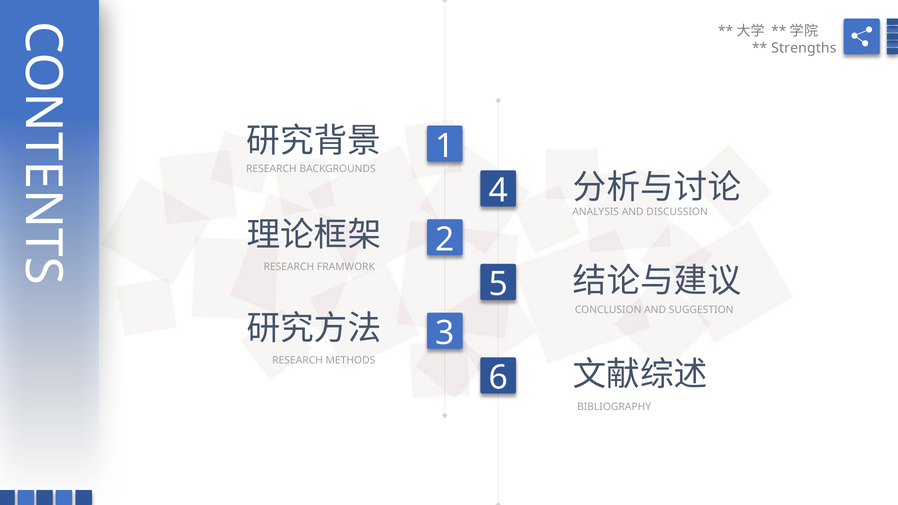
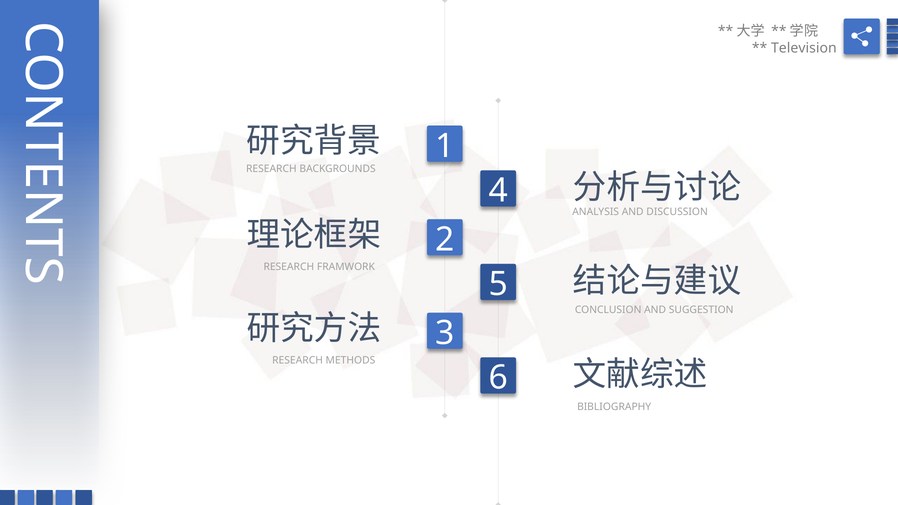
Strengths: Strengths -> Television
